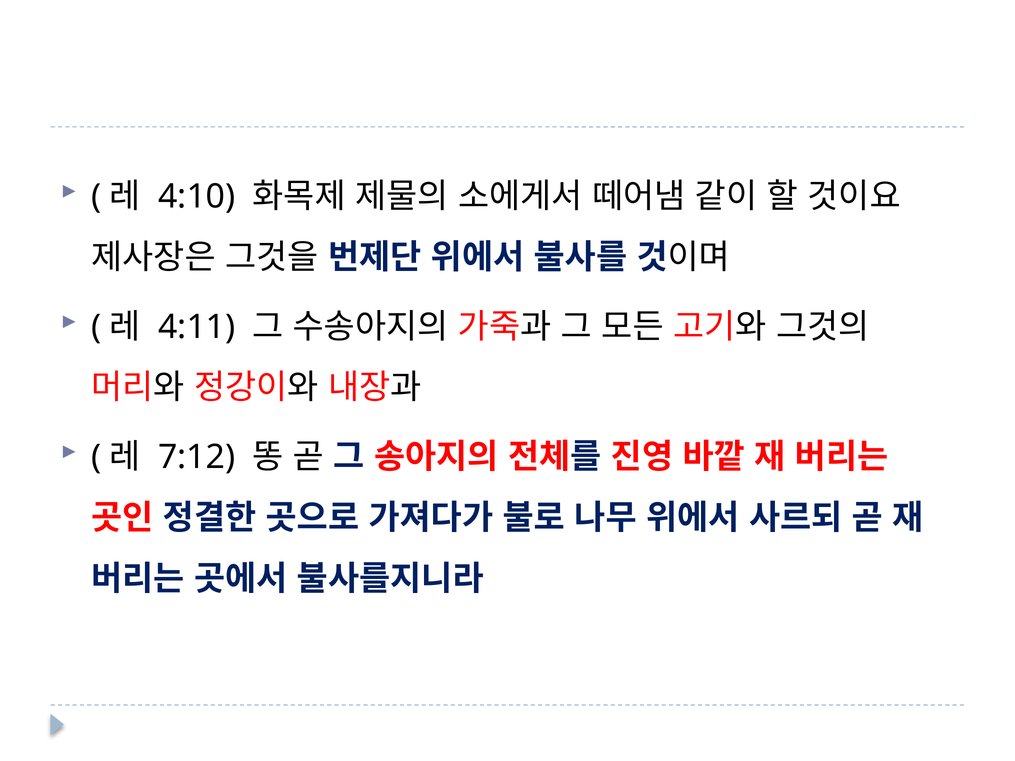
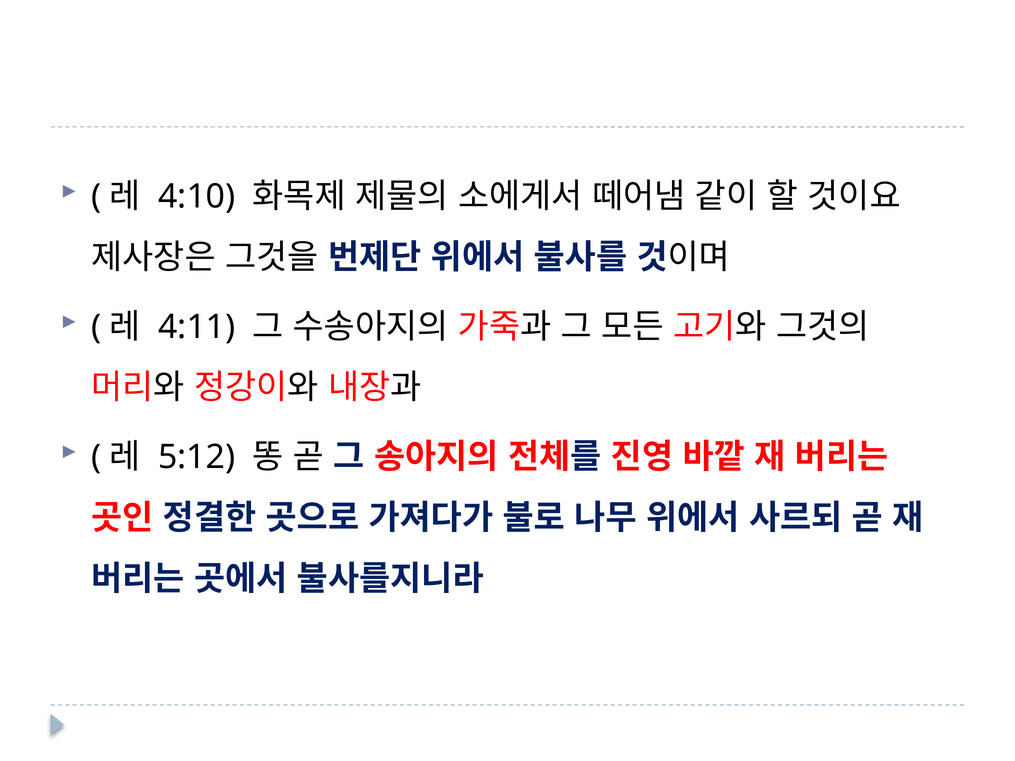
7:12: 7:12 -> 5:12
